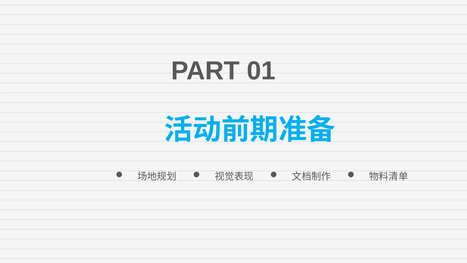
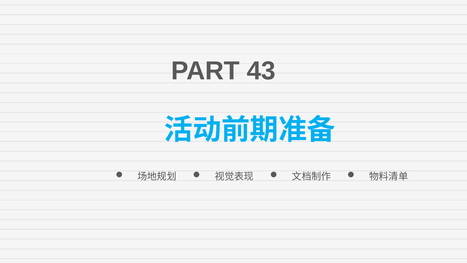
01: 01 -> 43
